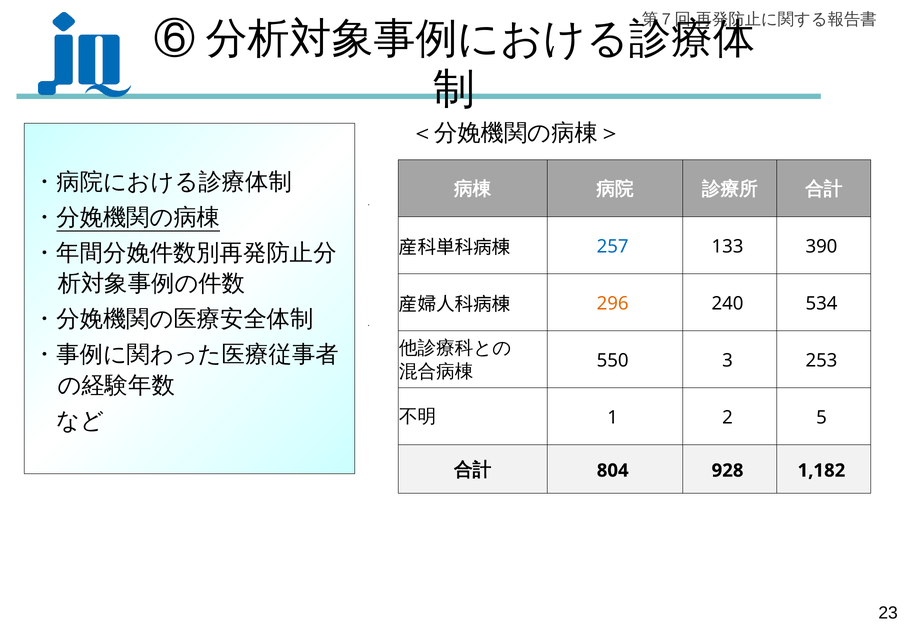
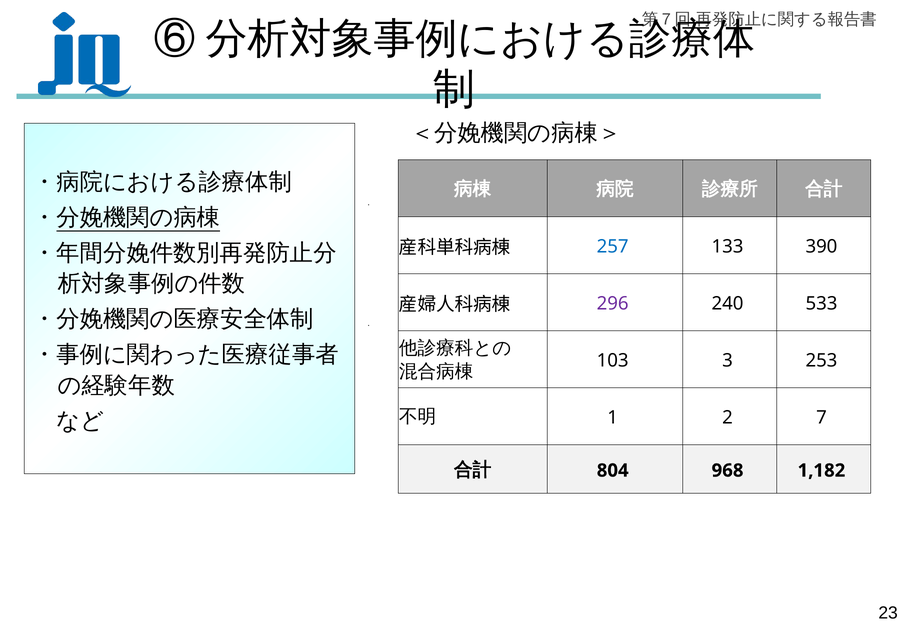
296 colour: orange -> purple
534: 534 -> 533
550: 550 -> 103
5: 5 -> 7
928: 928 -> 968
